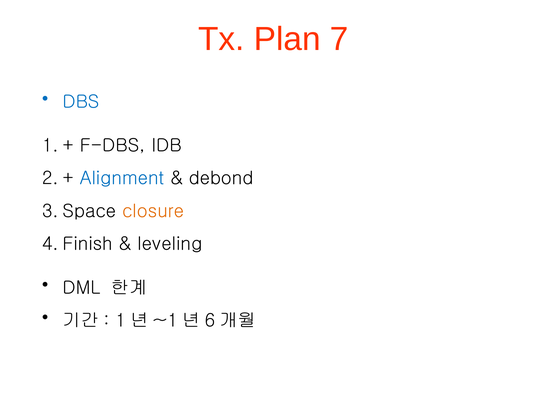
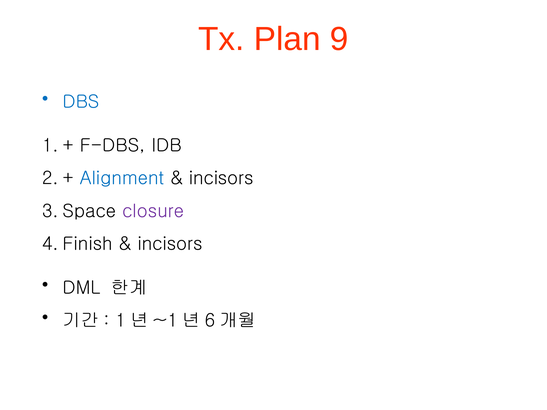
7: 7 -> 9
debond at (221, 178): debond -> incisors
closure colour: orange -> purple
leveling at (170, 244): leveling -> incisors
